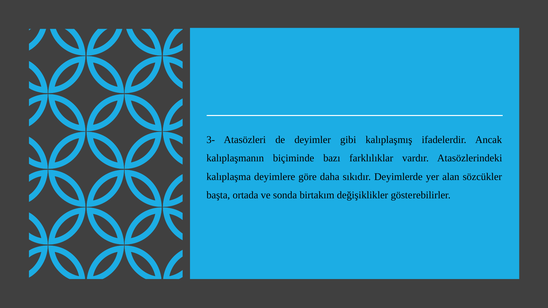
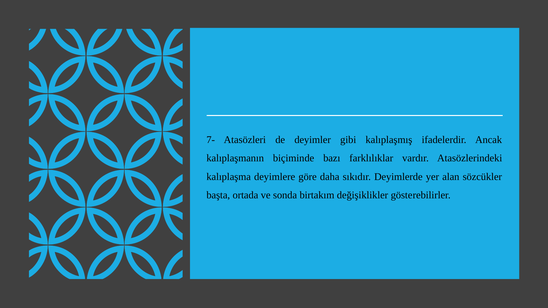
3-: 3- -> 7-
